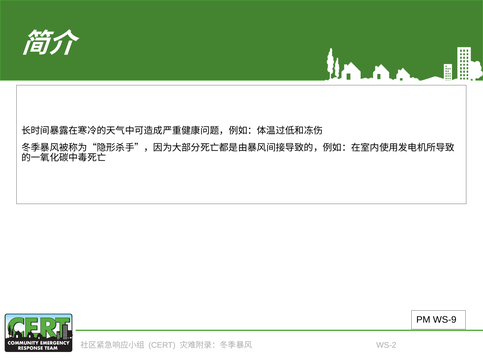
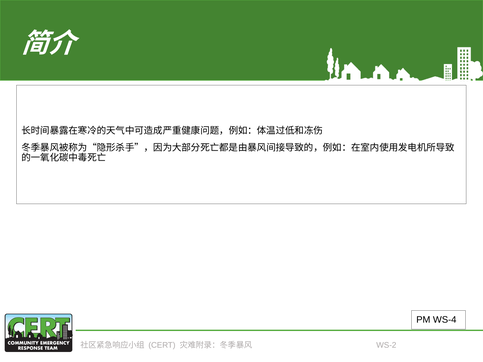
WS-9: WS-9 -> WS-4
